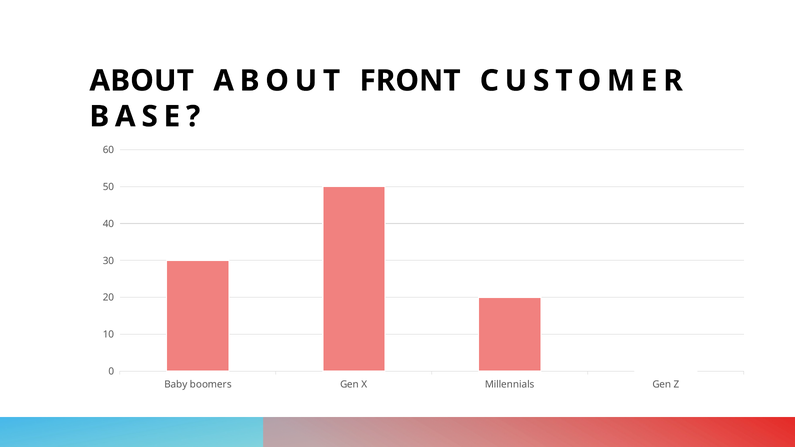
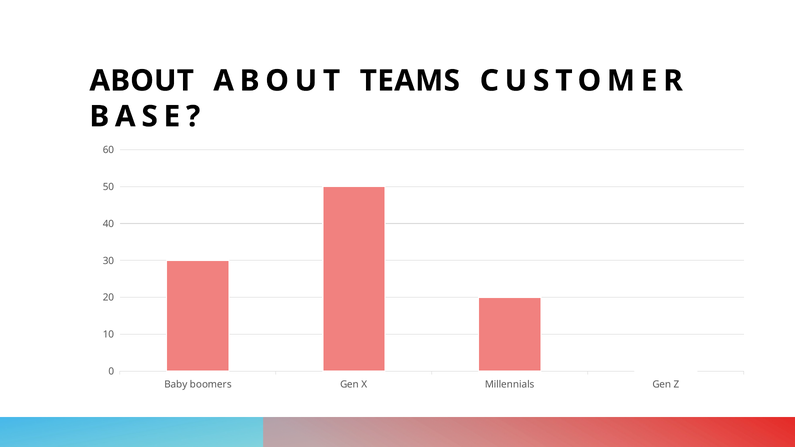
FRONT: FRONT -> TEAMS
